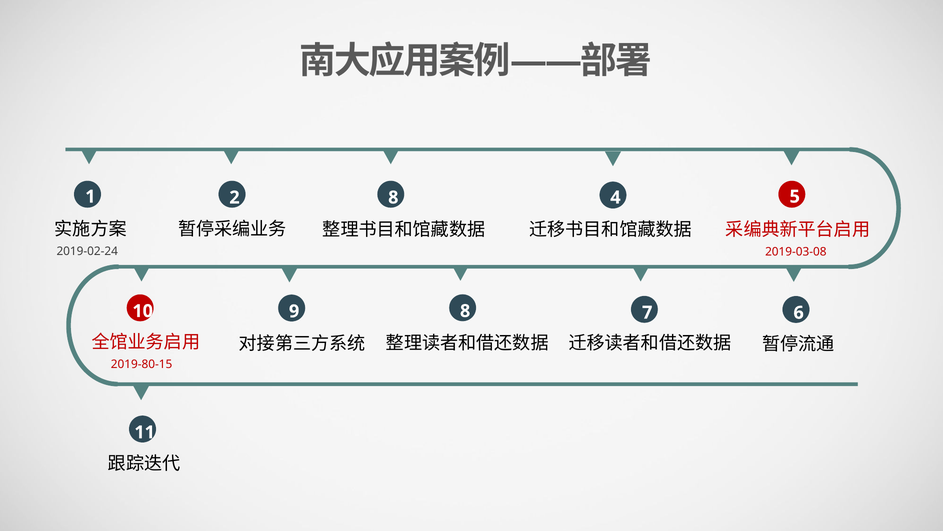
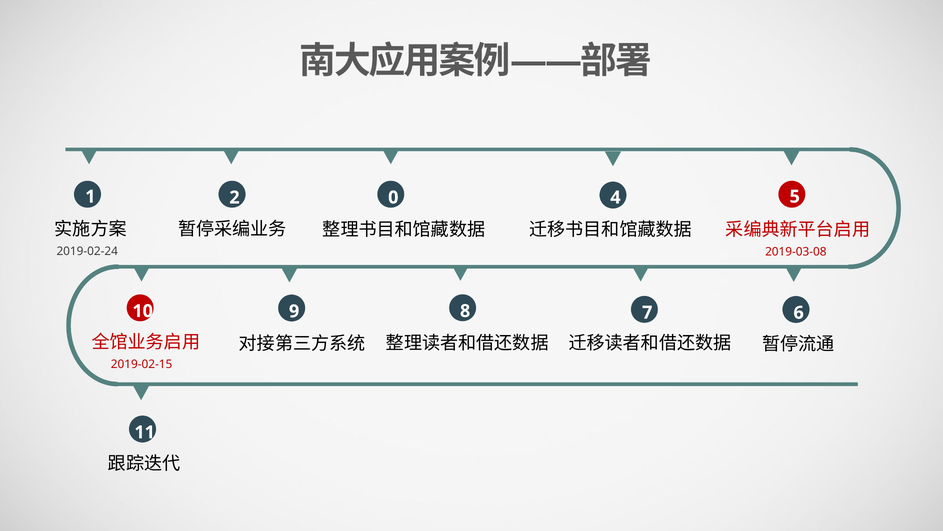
2 8: 8 -> 0
2019-80-15: 2019-80-15 -> 2019-02-15
